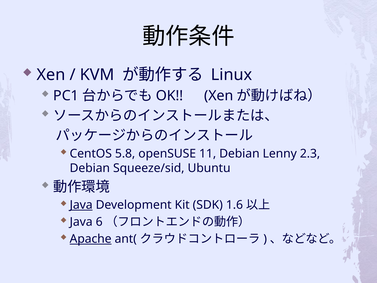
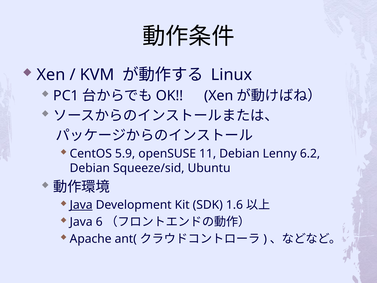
5.8: 5.8 -> 5.9
2.3: 2.3 -> 6.2
Apache underline: present -> none
